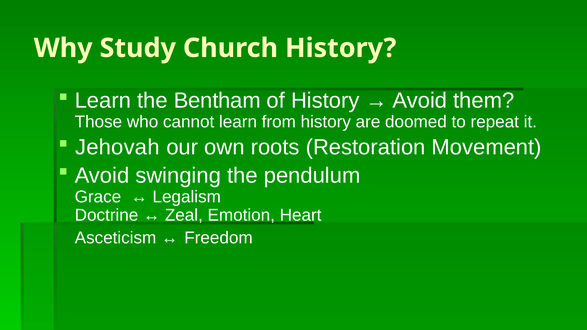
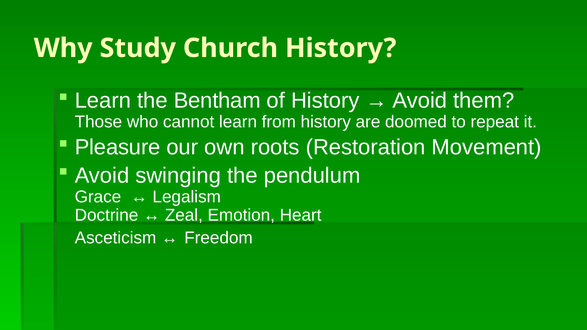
Jehovah: Jehovah -> Pleasure
